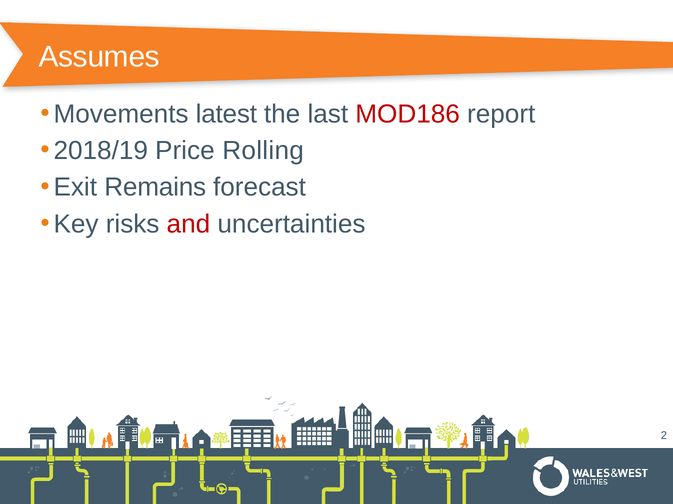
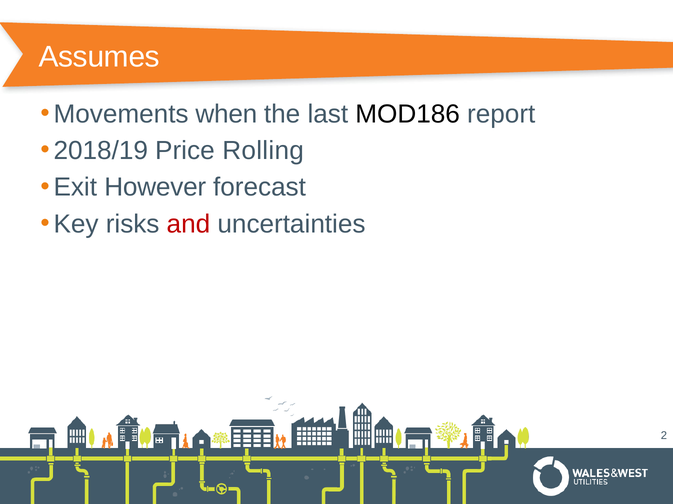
latest: latest -> when
MOD186 colour: red -> black
Remains: Remains -> However
